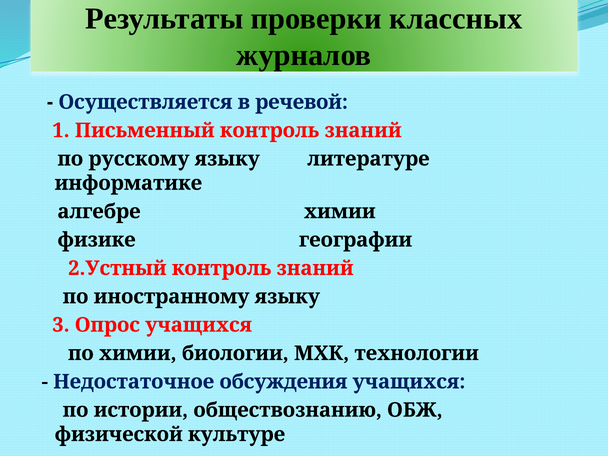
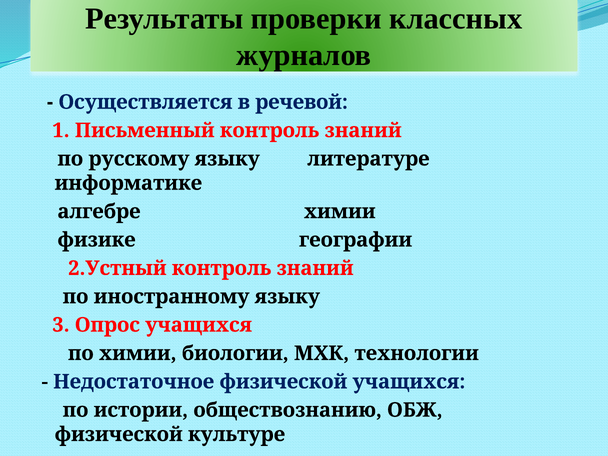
Недостаточное обсуждения: обсуждения -> физической
